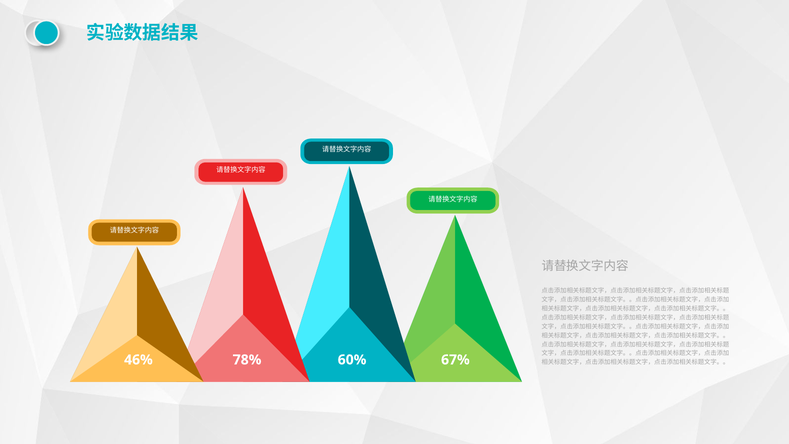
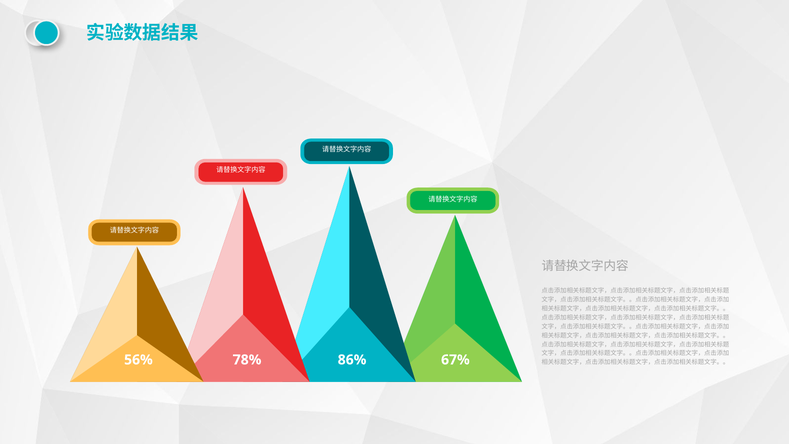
46%: 46% -> 56%
60%: 60% -> 86%
